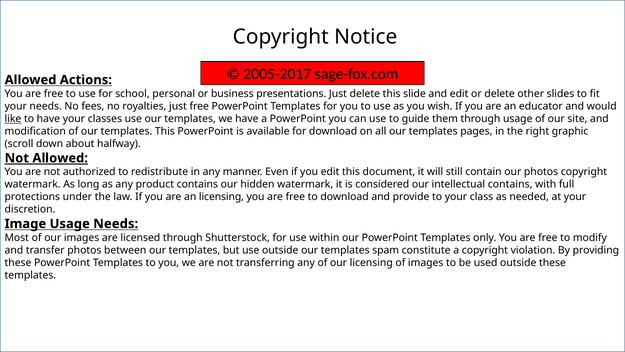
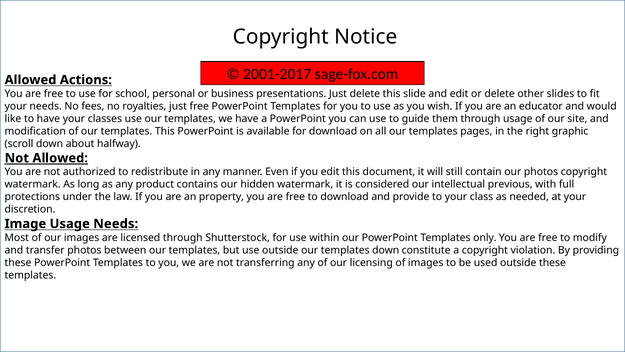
2005-2017: 2005-2017 -> 2001-2017
like underline: present -> none
intellectual contains: contains -> previous
an licensing: licensing -> property
templates spam: spam -> down
